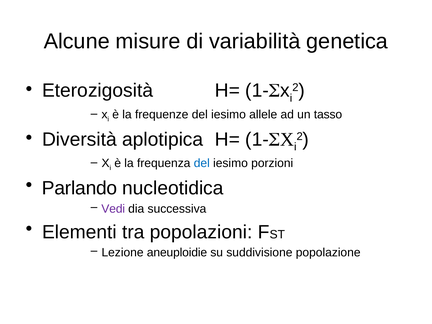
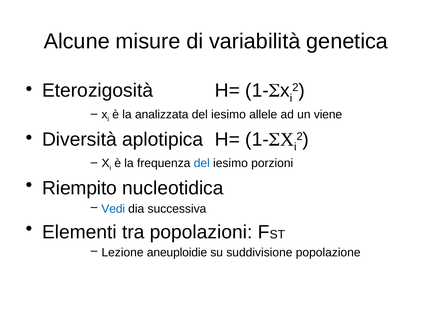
frequenze: frequenze -> analizzata
tasso: tasso -> viene
Parlando: Parlando -> Riempito
Vedi colour: purple -> blue
